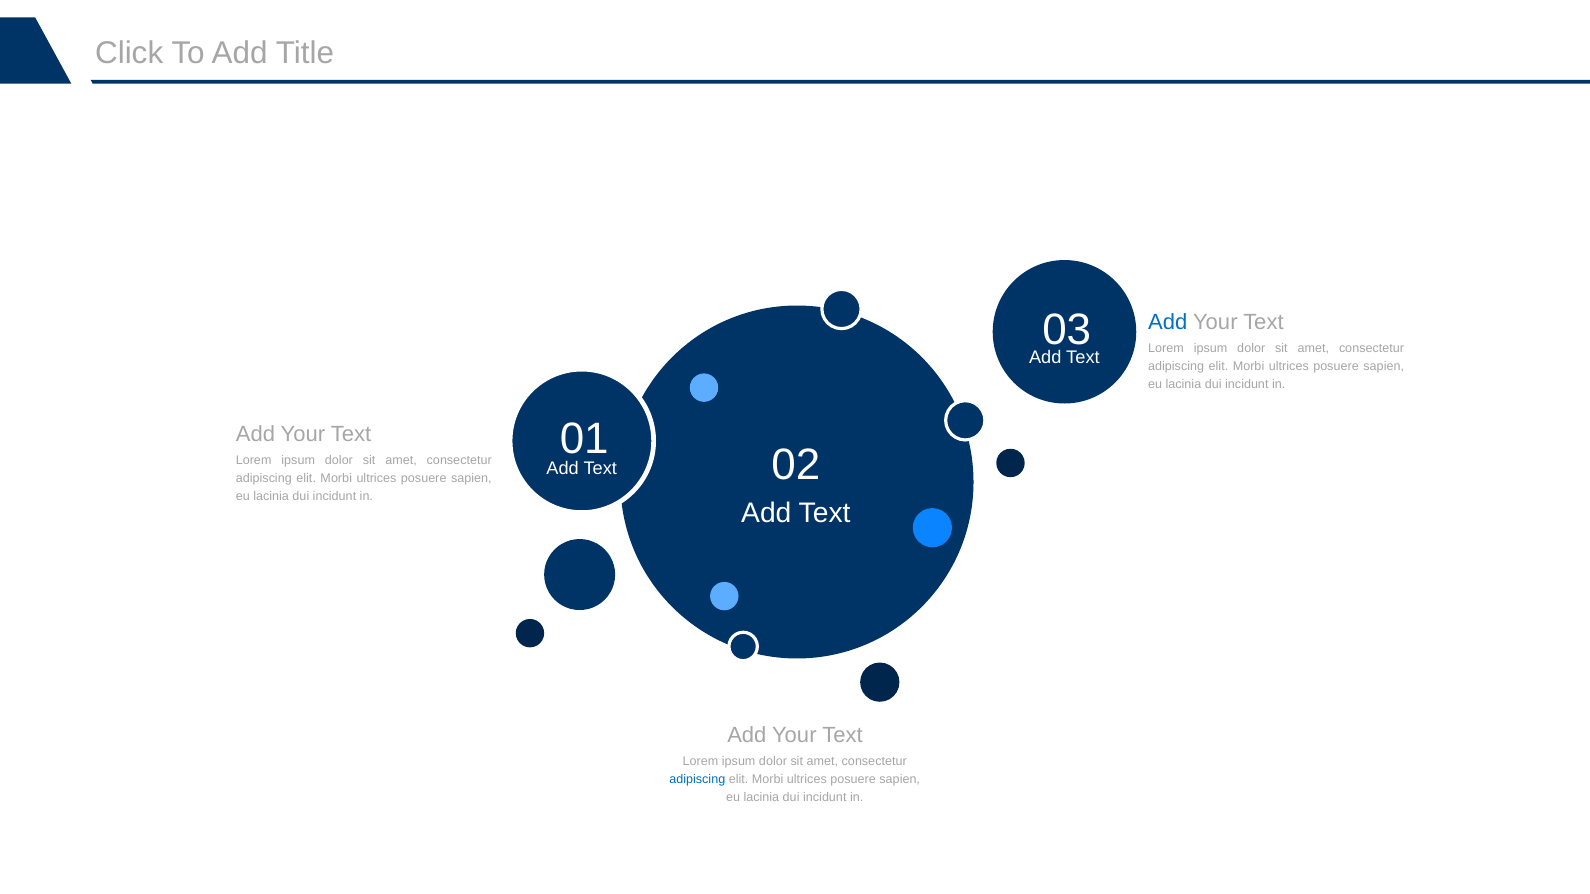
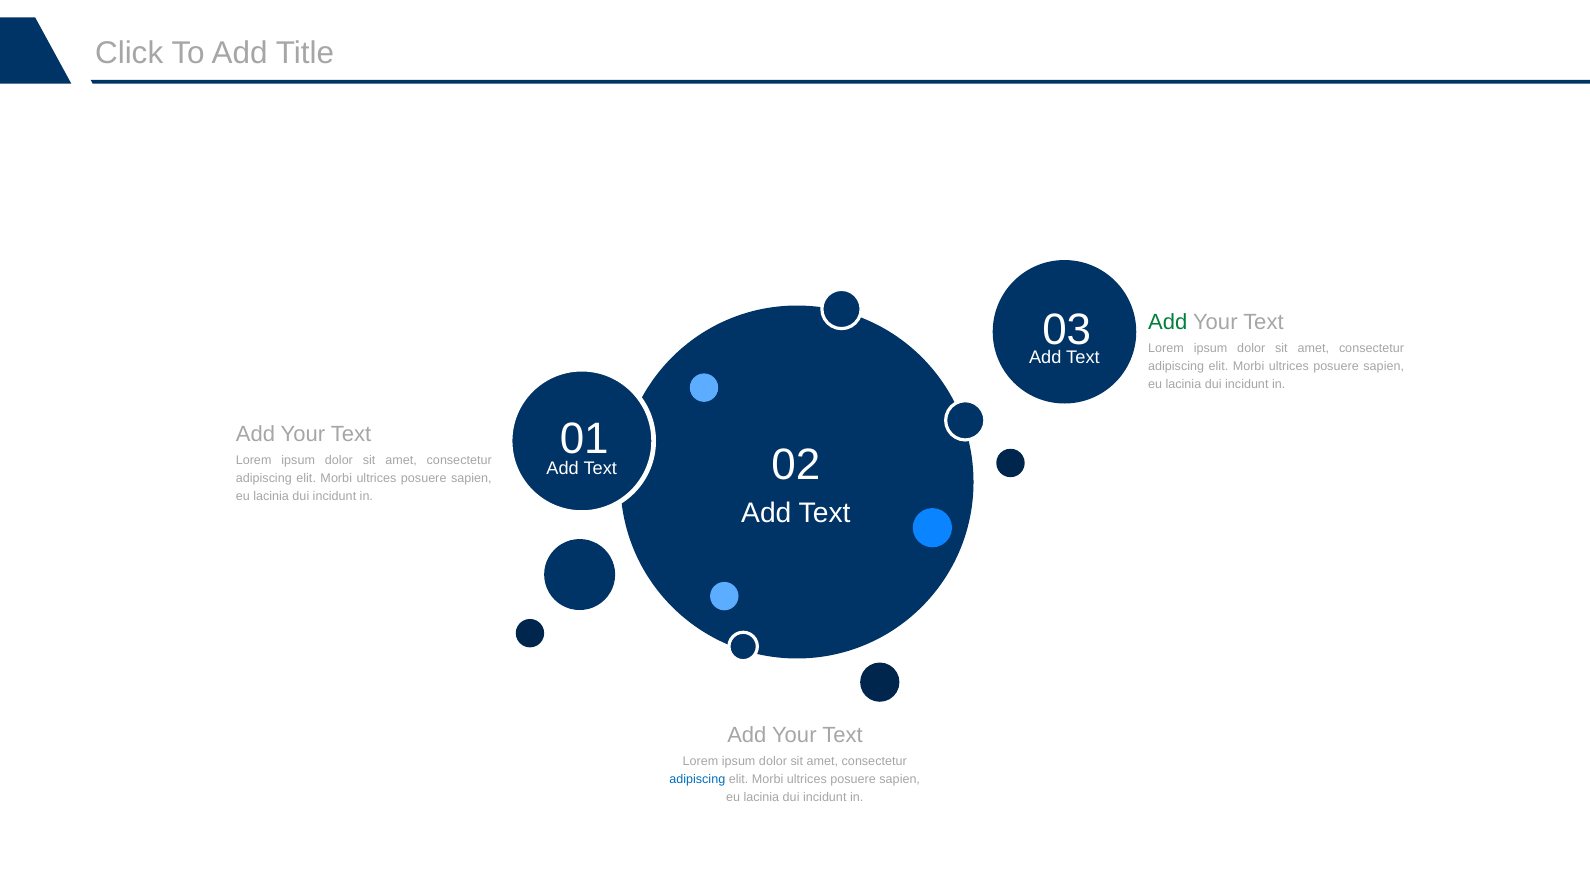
Add at (1168, 323) colour: blue -> green
